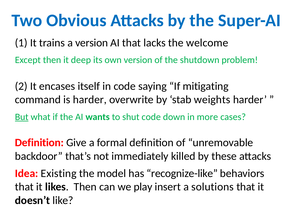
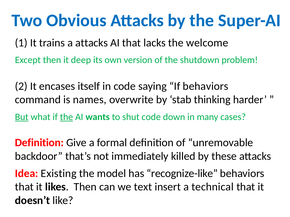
a version: version -> attacks
If mitigating: mitigating -> behaviors
is harder: harder -> names
weights: weights -> thinking
the at (66, 117) underline: none -> present
more: more -> many
play: play -> text
solutions: solutions -> technical
